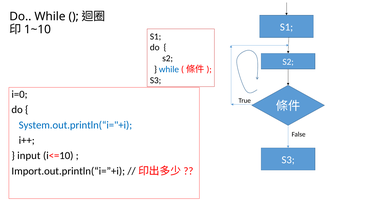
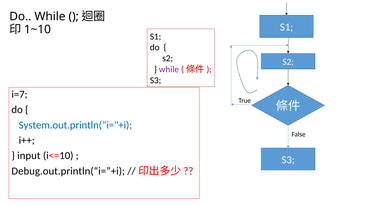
while at (169, 69) colour: blue -> purple
i=0: i=0 -> i=7
Import.out.println(“i=”+i: Import.out.println(“i=”+i -> Debug.out.println(“i=”+i
